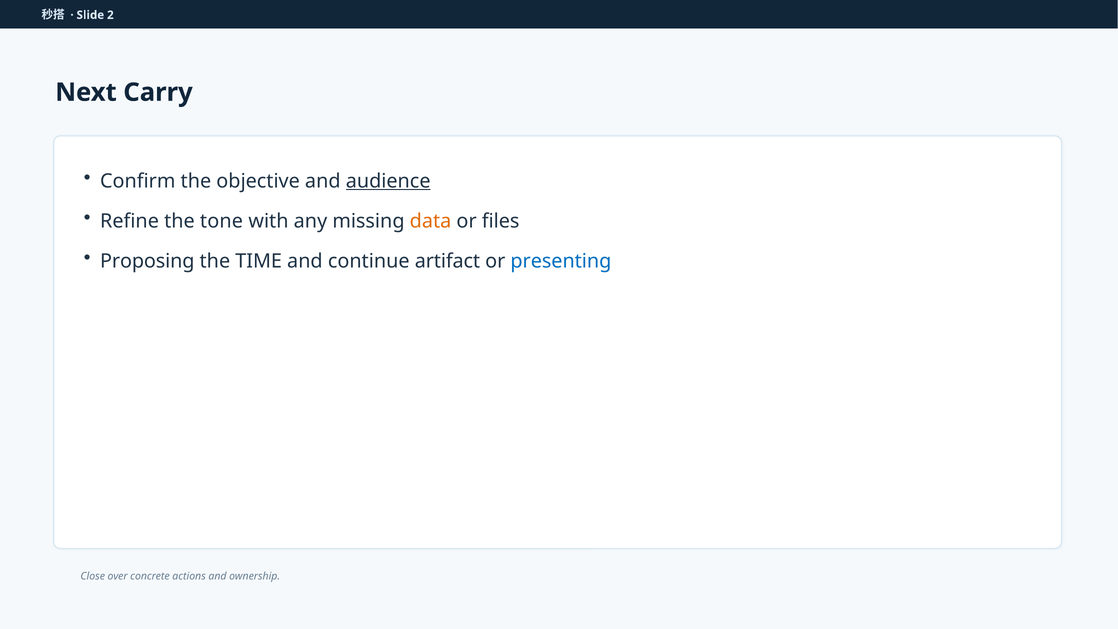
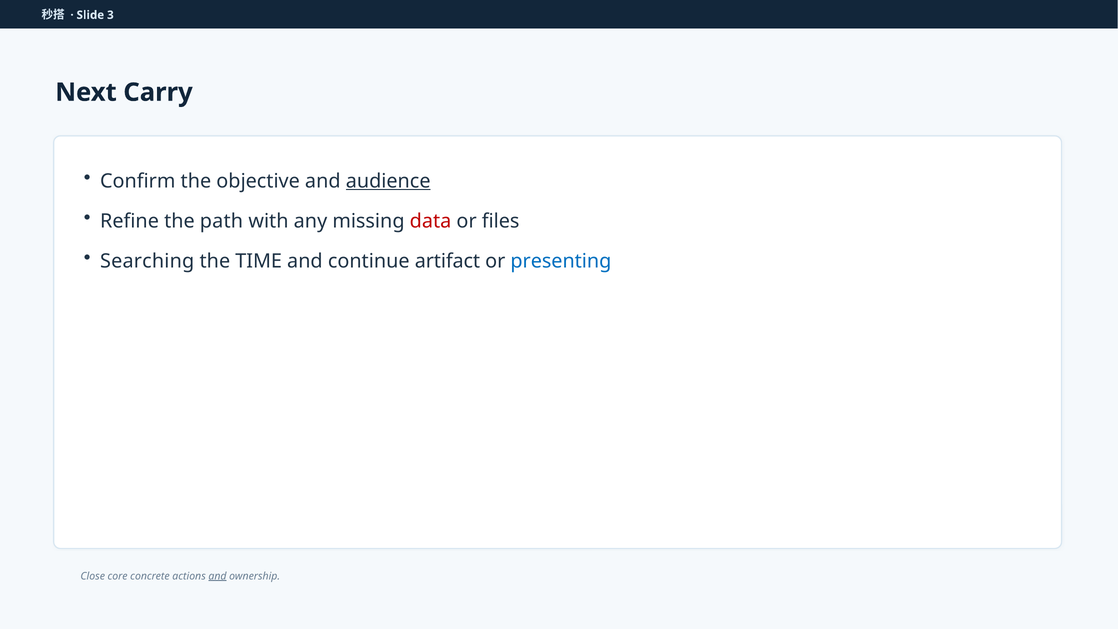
2: 2 -> 3
tone: tone -> path
data colour: orange -> red
Proposing: Proposing -> Searching
over: over -> core
and at (217, 576) underline: none -> present
